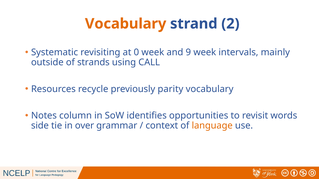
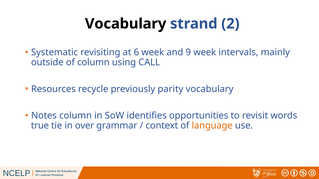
Vocabulary at (126, 24) colour: orange -> black
0: 0 -> 6
of strands: strands -> column
side: side -> true
